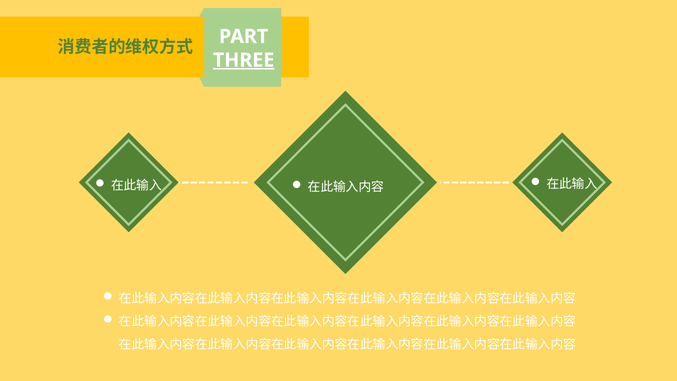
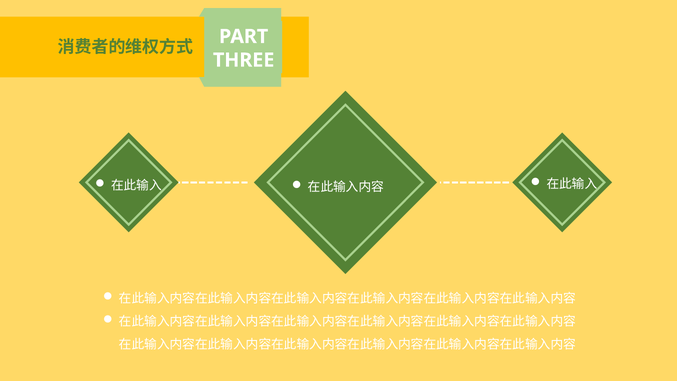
THREE underline: present -> none
